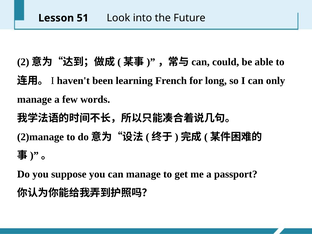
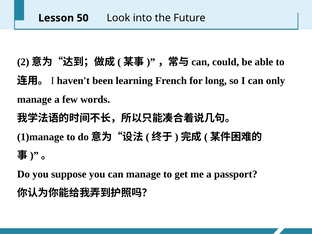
51: 51 -> 50
2)manage: 2)manage -> 1)manage
